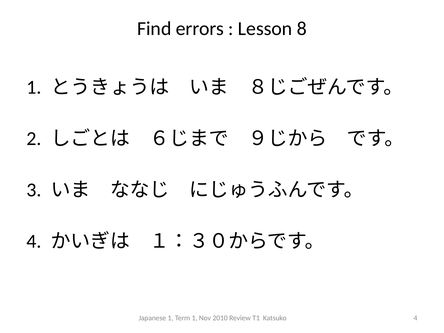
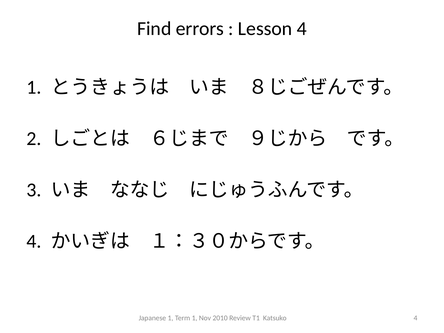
Lesson 8: 8 -> 4
